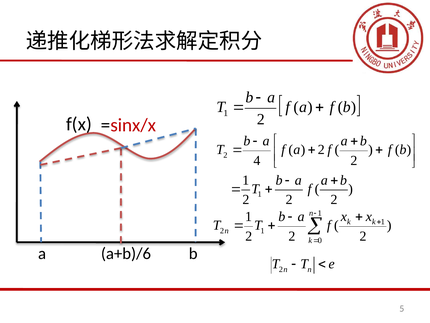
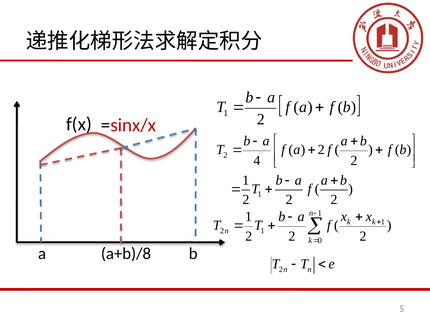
a+b)/6: a+b)/6 -> a+b)/8
